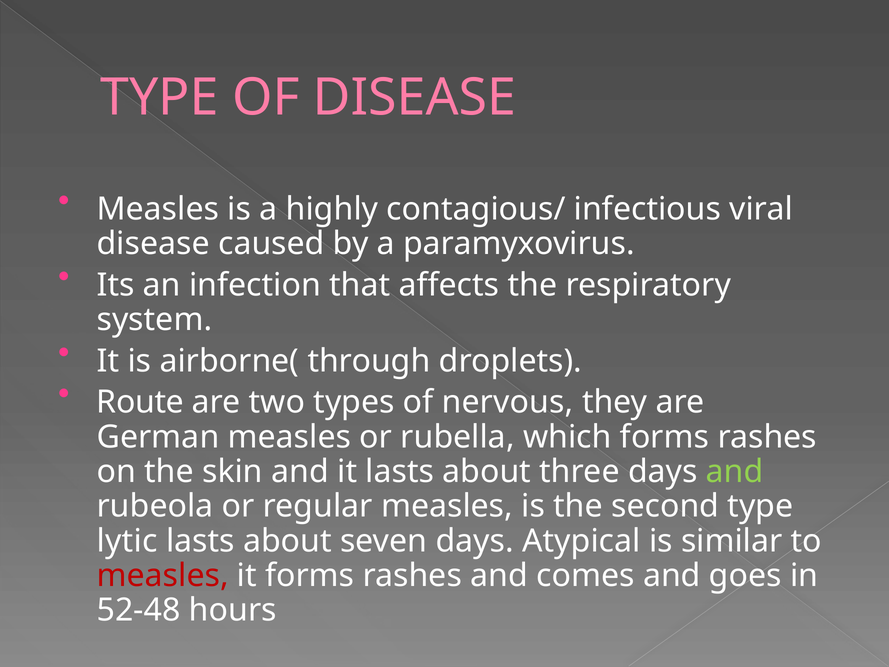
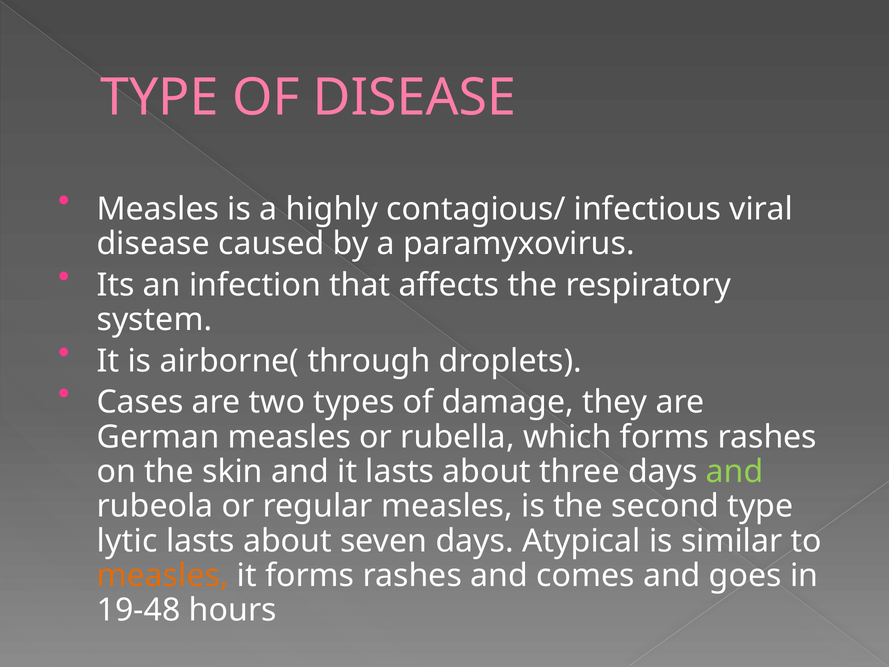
Route: Route -> Cases
nervous: nervous -> damage
measles at (163, 575) colour: red -> orange
52-48: 52-48 -> 19-48
